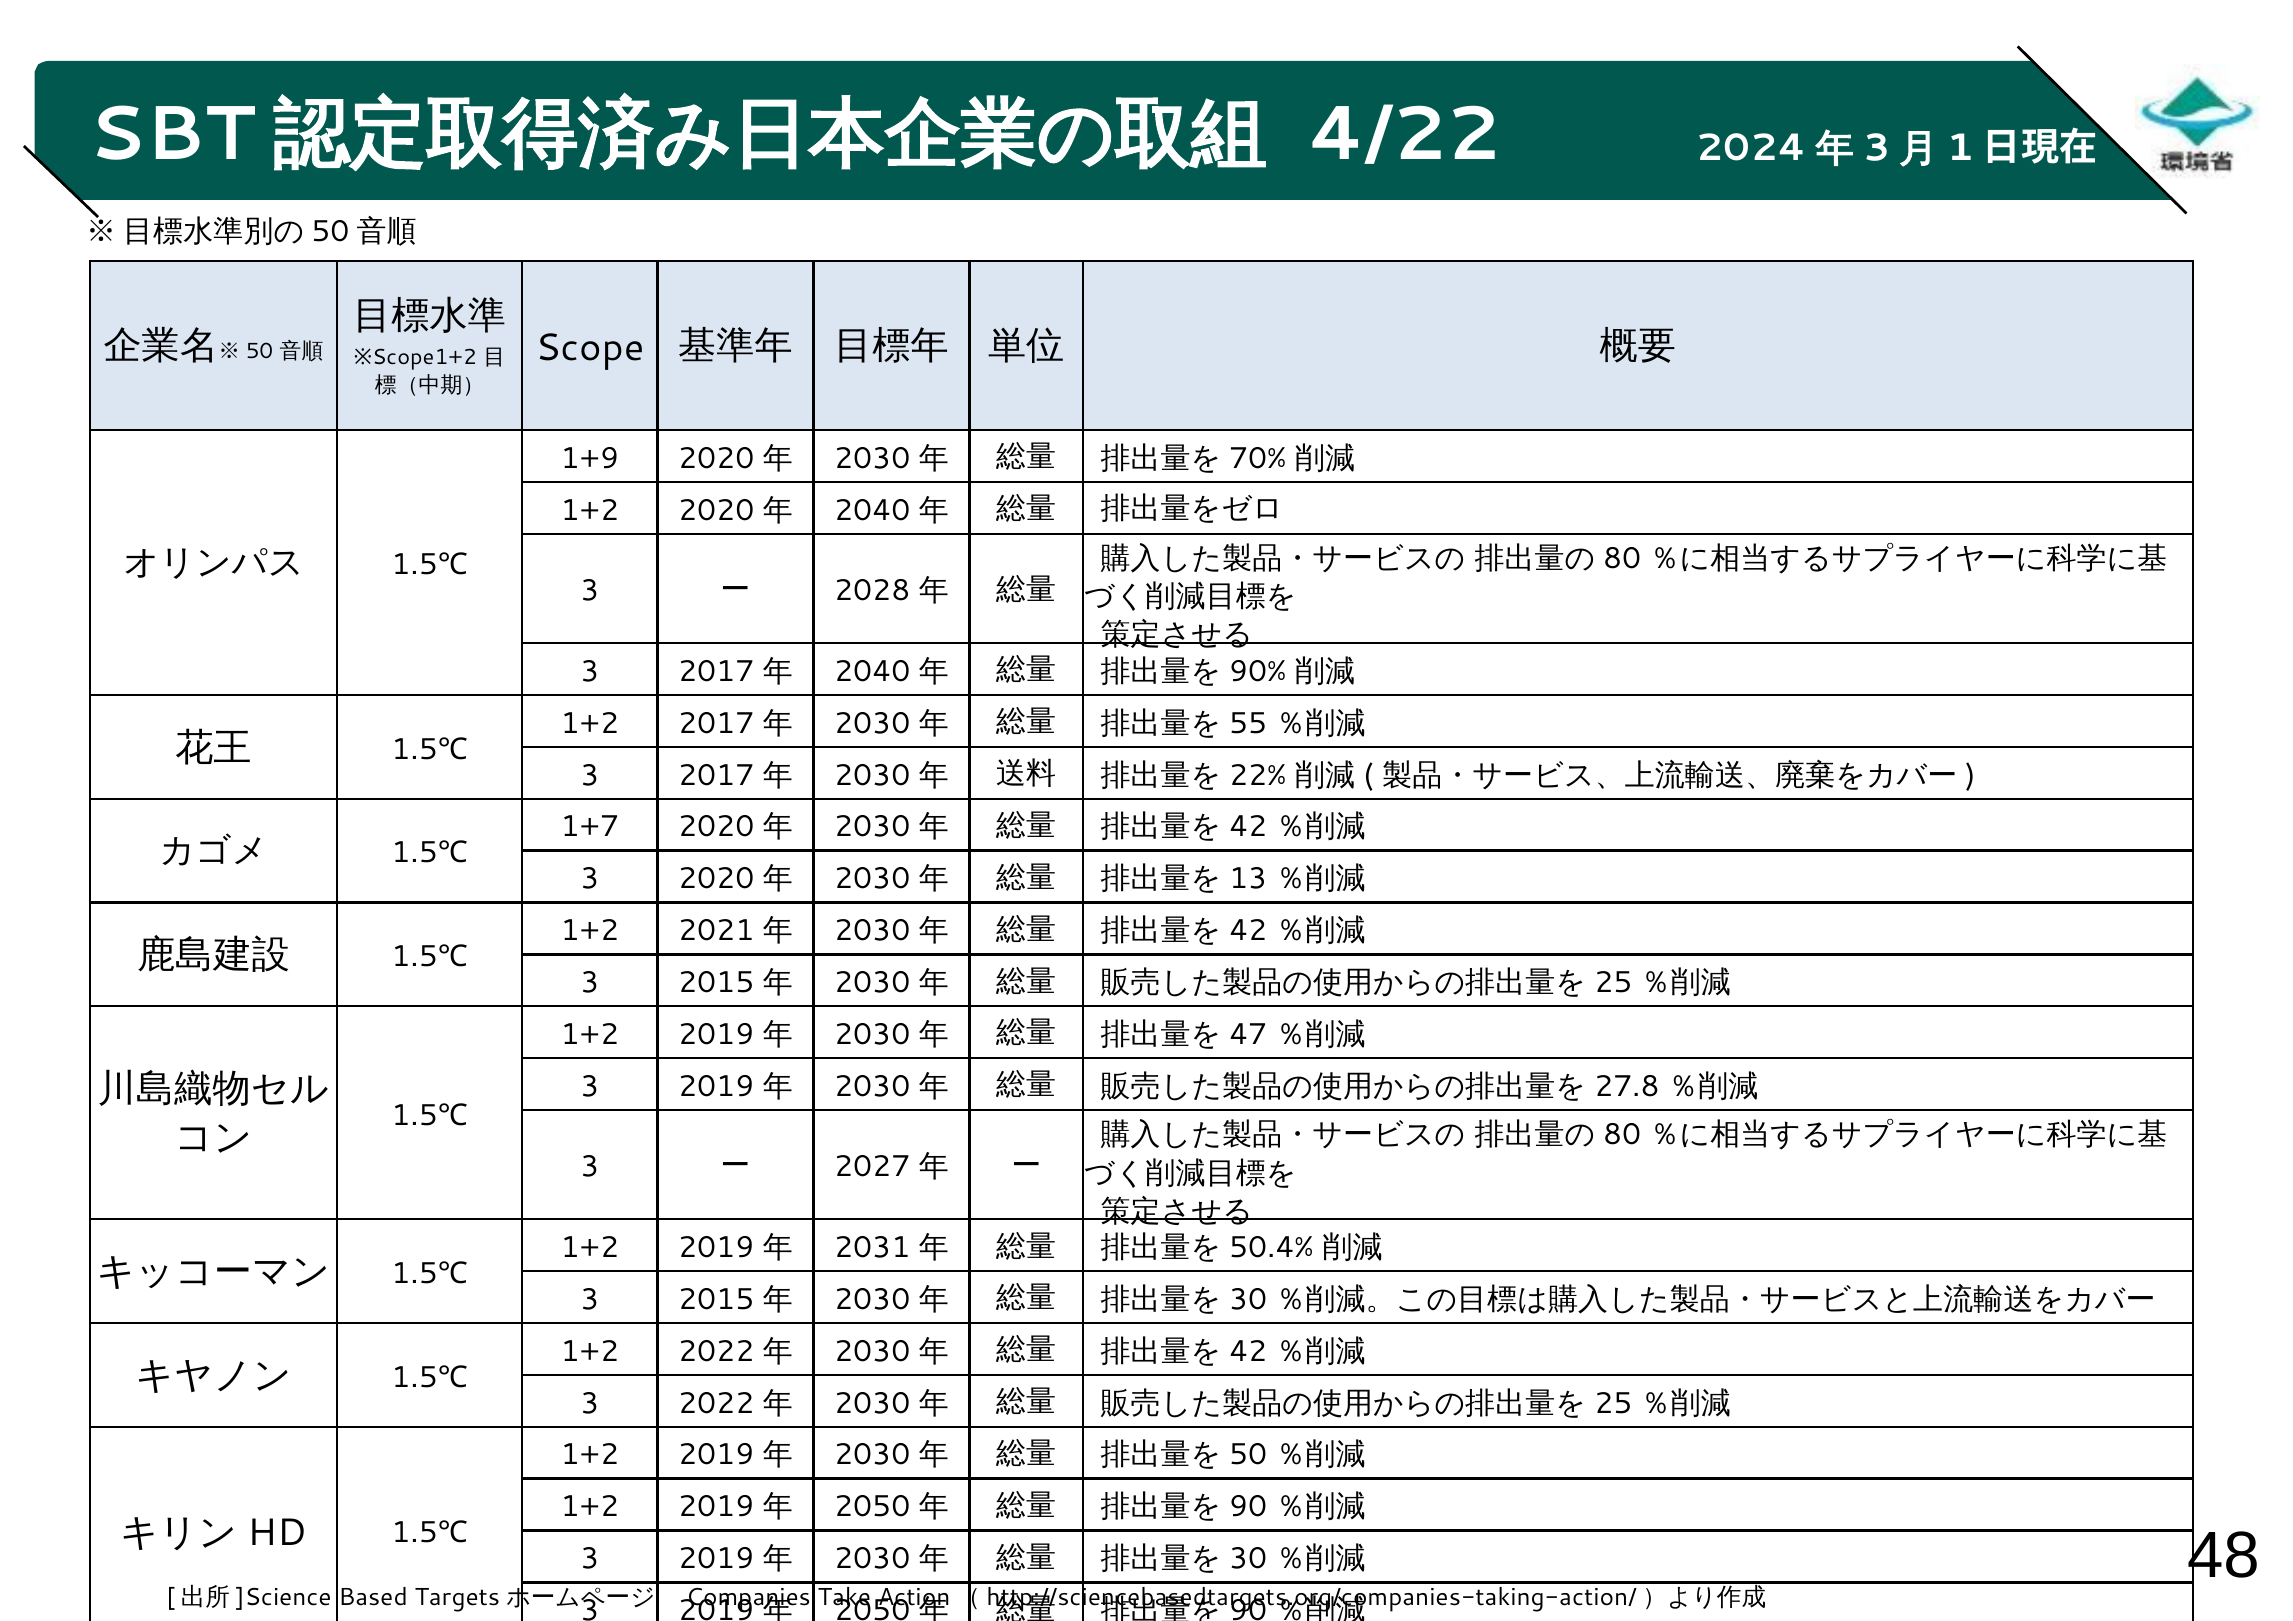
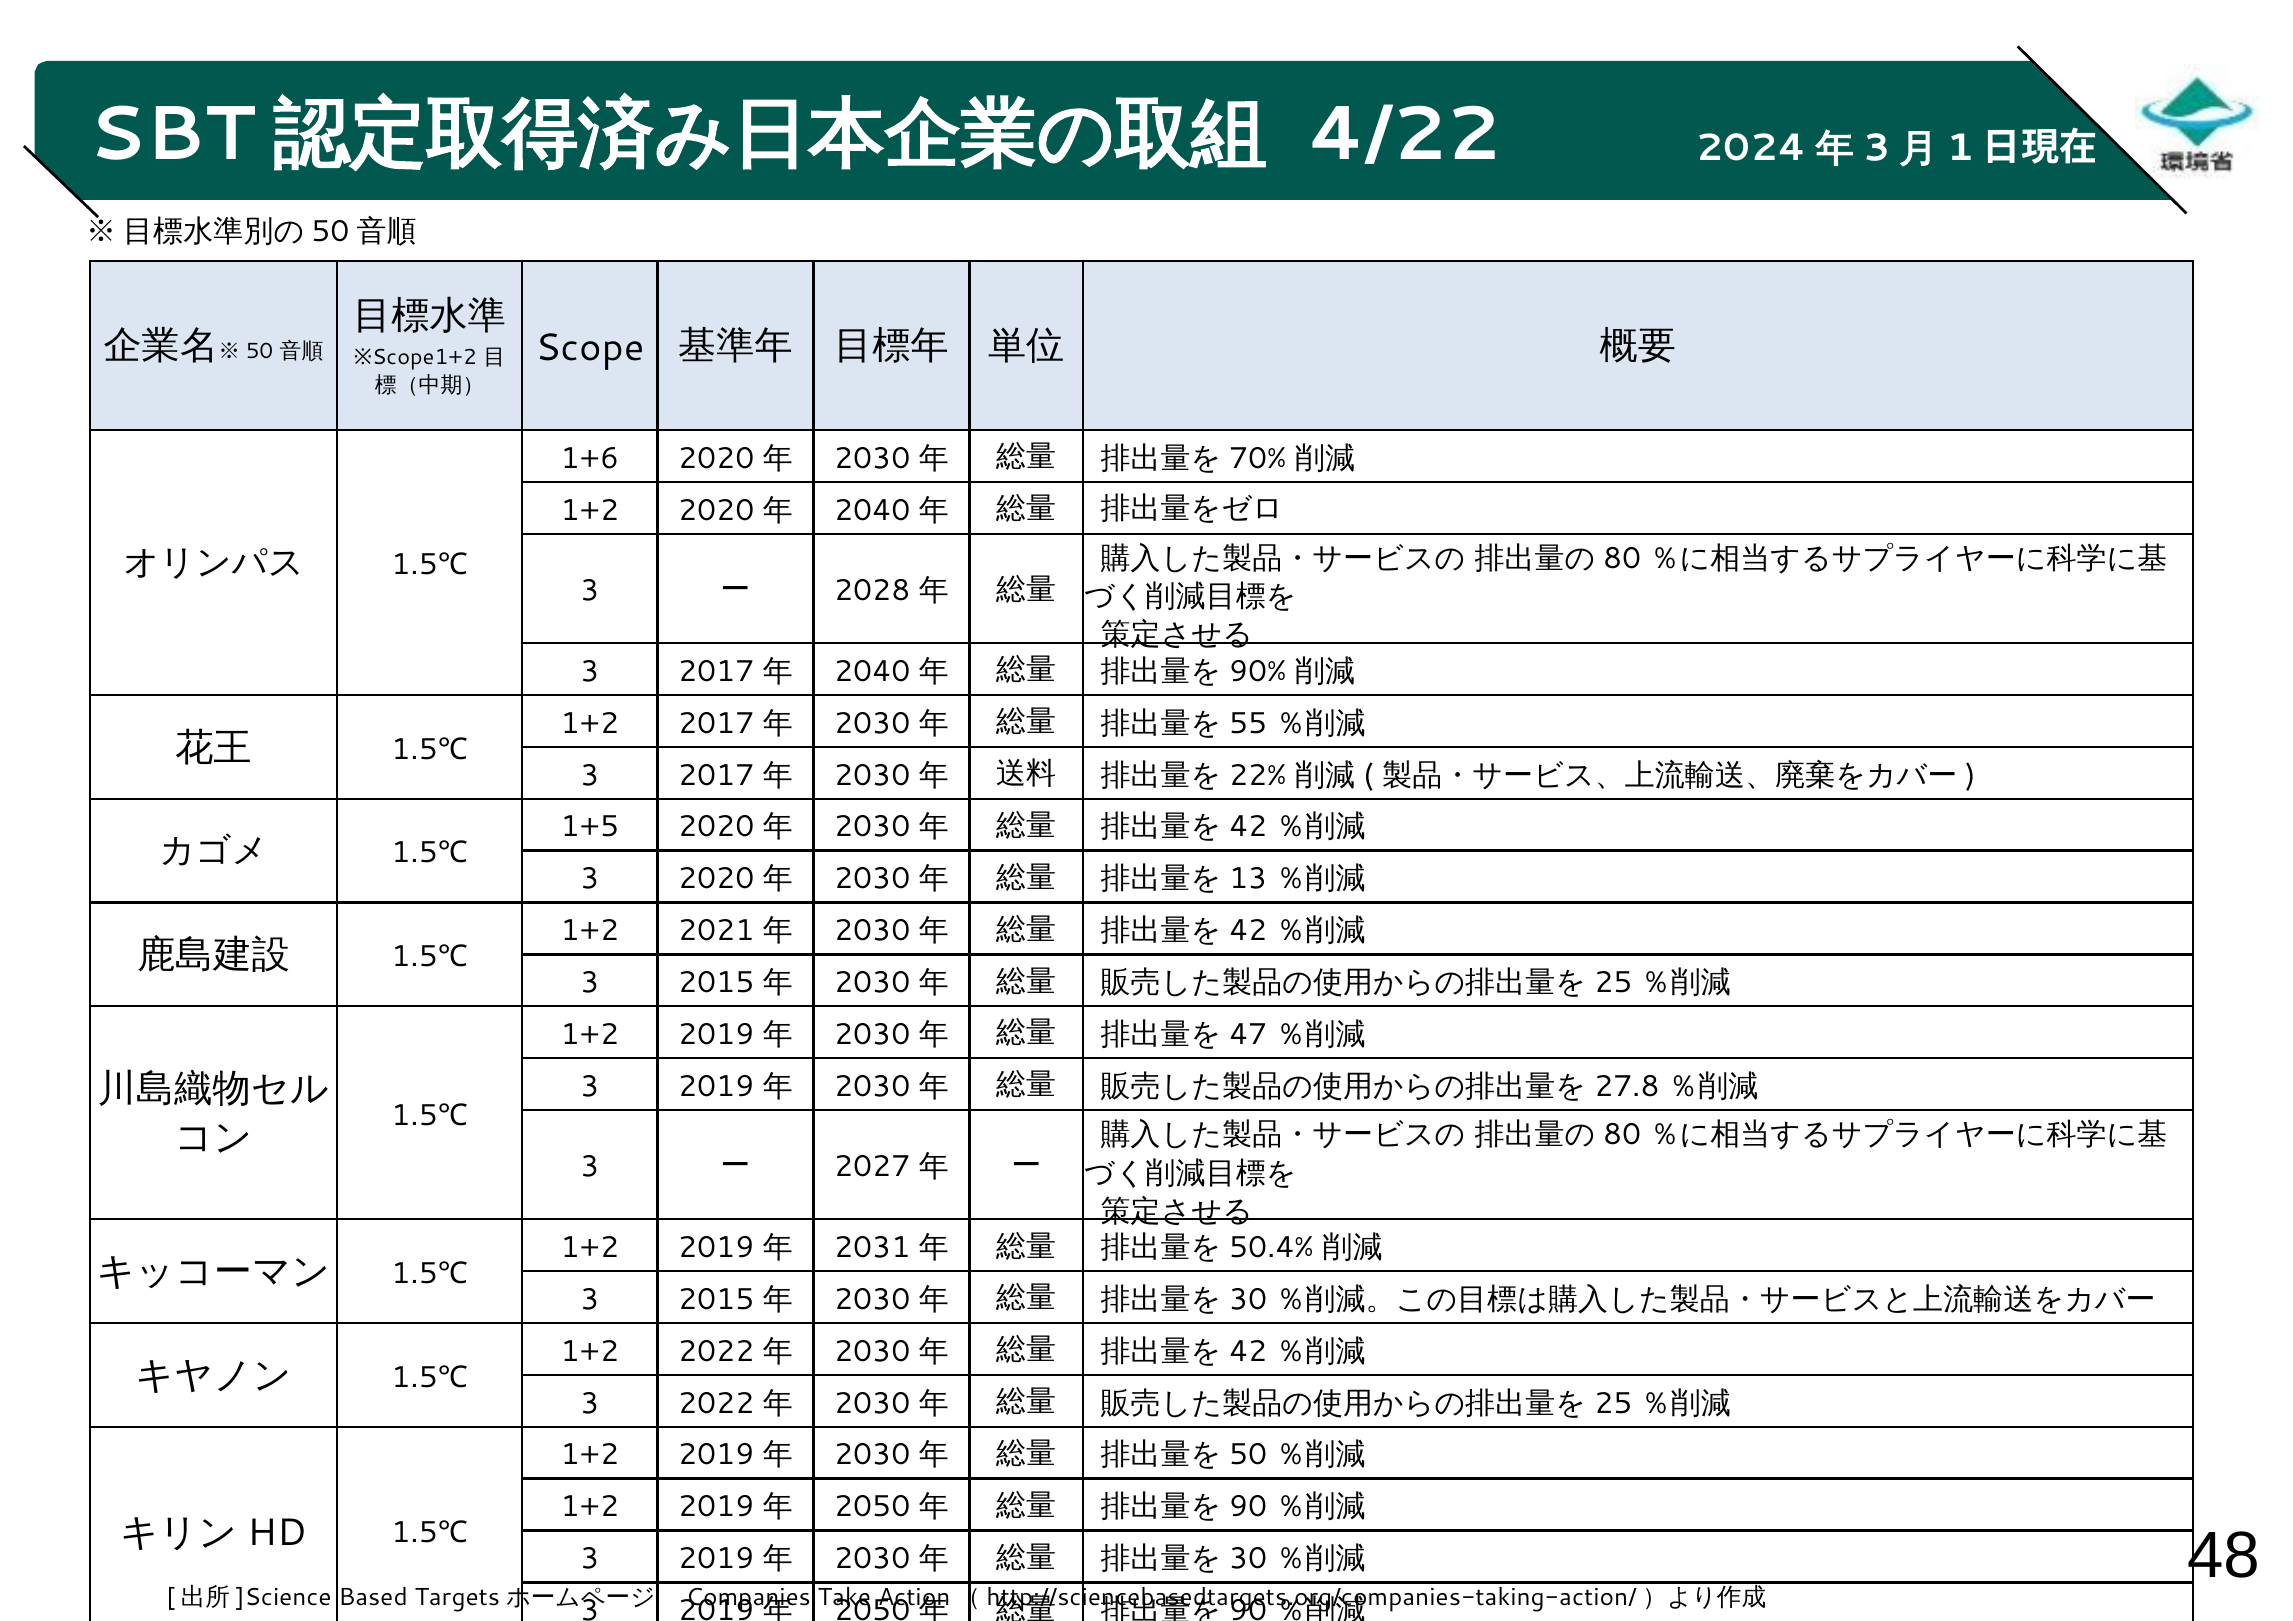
1+9: 1+9 -> 1+6
1+7: 1+7 -> 1+5
